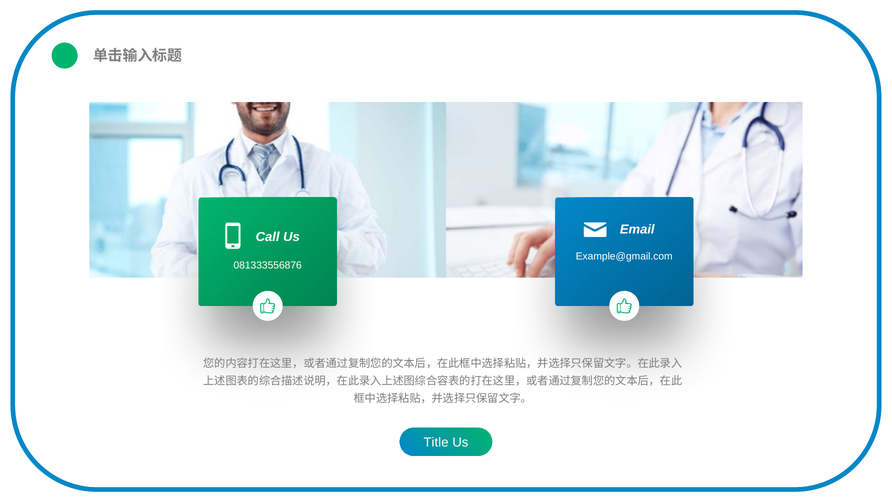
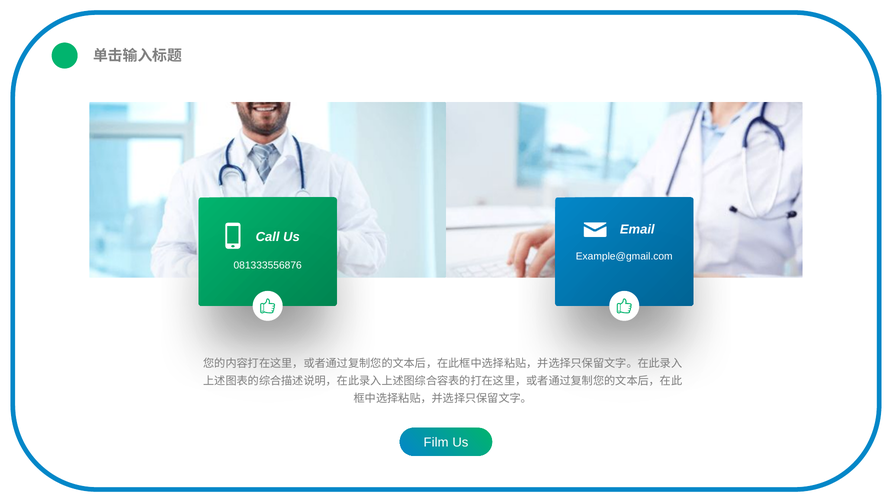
Title: Title -> Film
